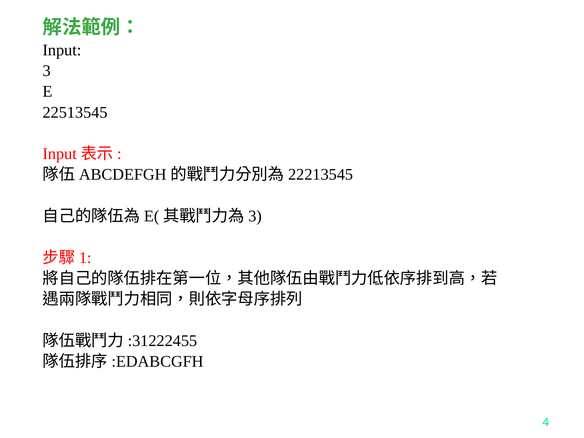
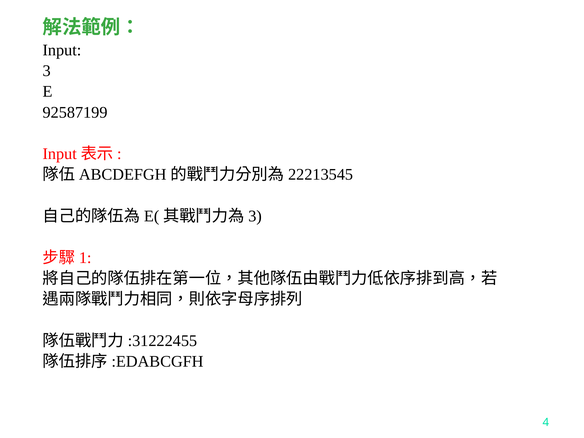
22513545: 22513545 -> 92587199
